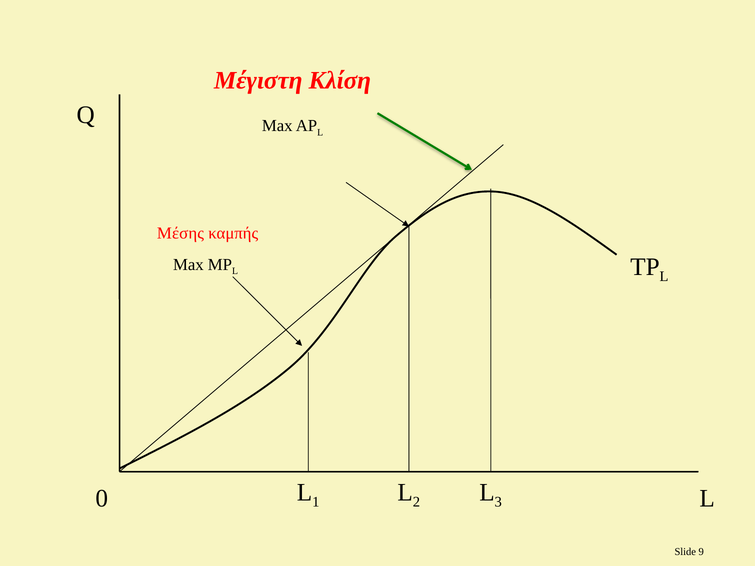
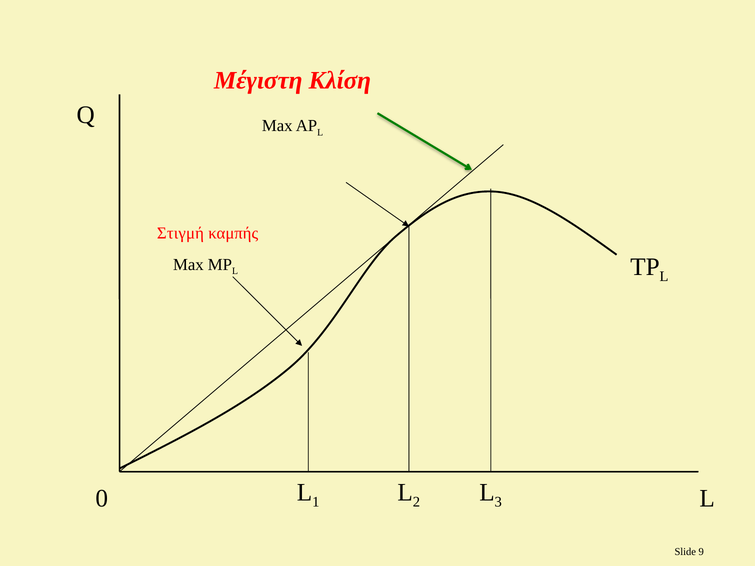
Μέσης: Μέσης -> Στιγμή
